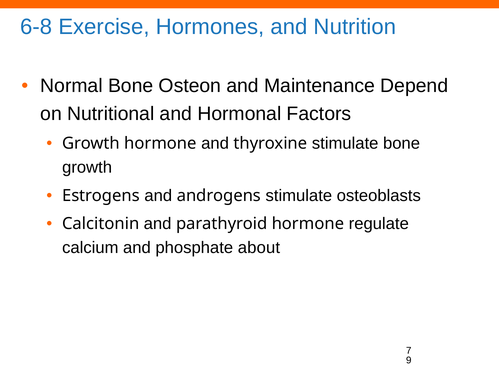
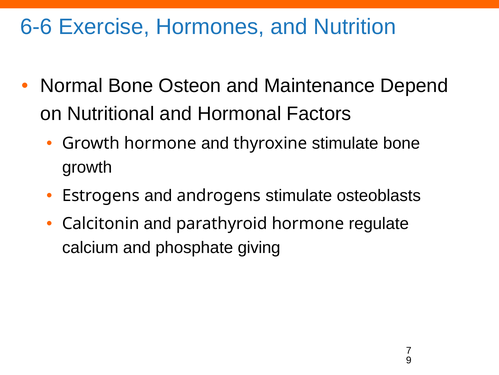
6-8: 6-8 -> 6-6
about: about -> giving
